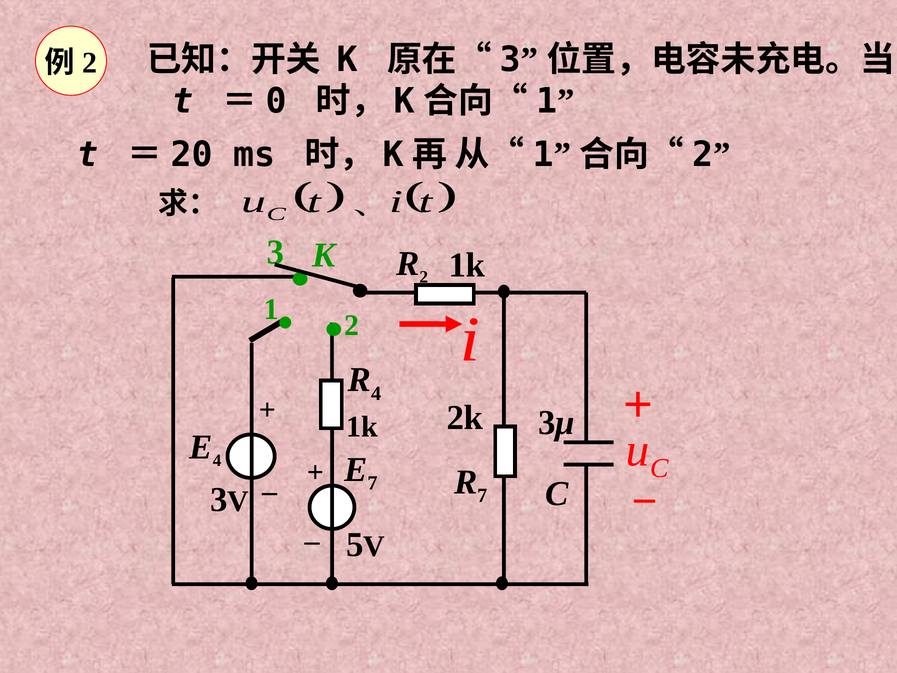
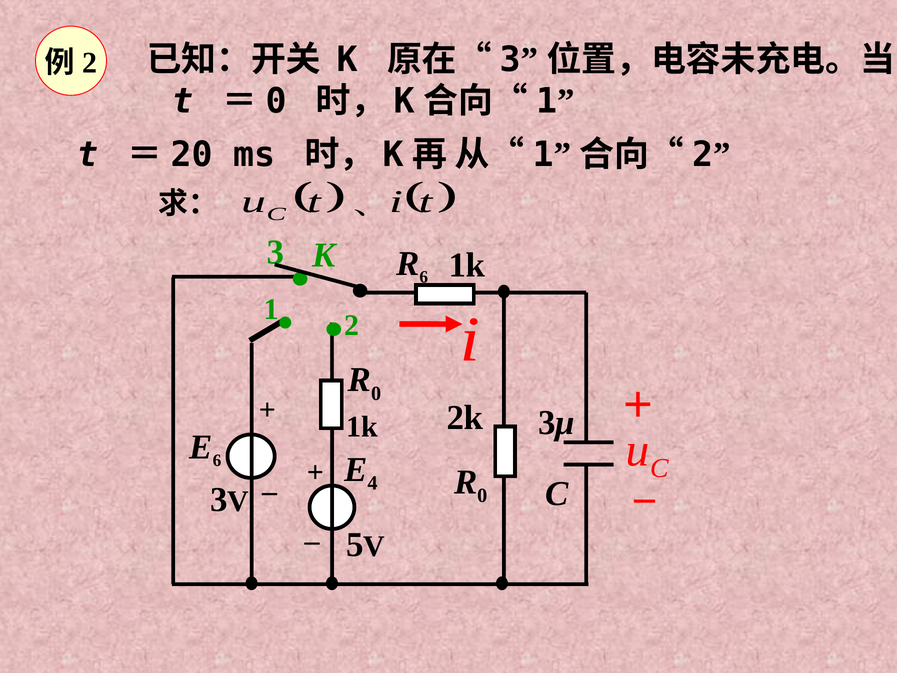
2 at (424, 277): 2 -> 6
4 at (376, 393): 4 -> 0
4 at (217, 461): 4 -> 6
7 at (373, 483): 7 -> 4
7 at (482, 495): 7 -> 0
